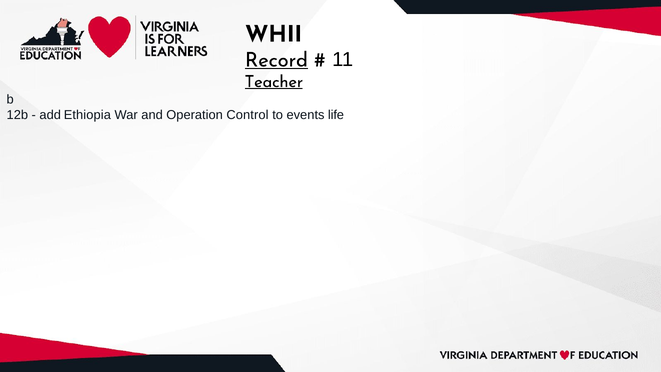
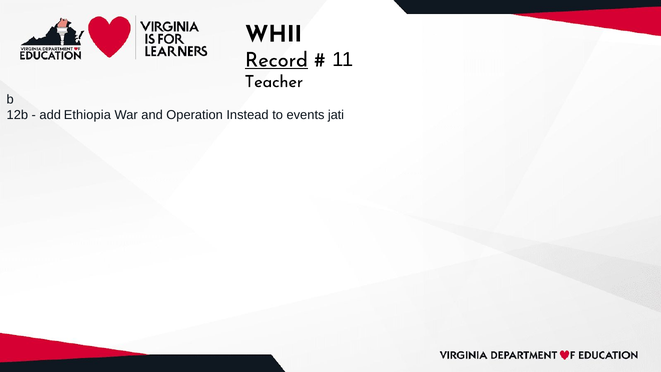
Teacher underline: present -> none
Control: Control -> Instead
life: life -> jati
